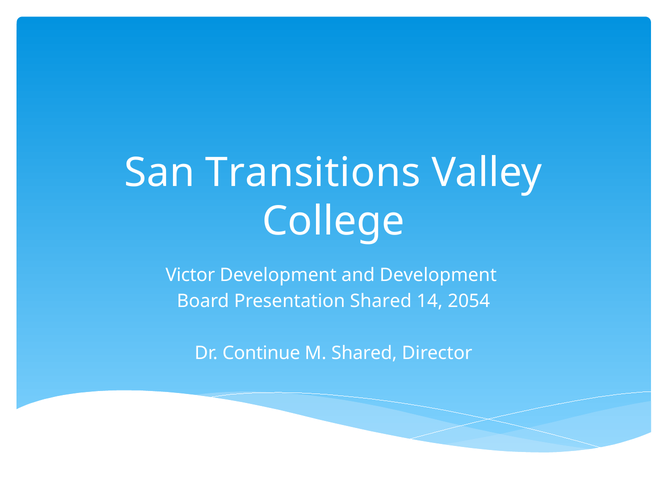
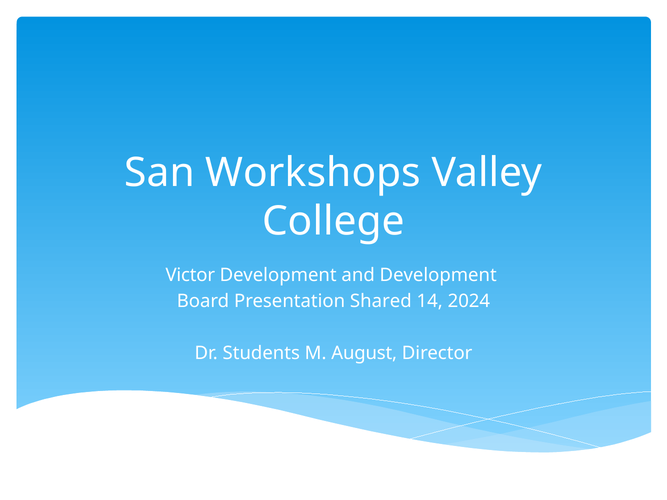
Transitions: Transitions -> Workshops
2054: 2054 -> 2024
Continue: Continue -> Students
M Shared: Shared -> August
